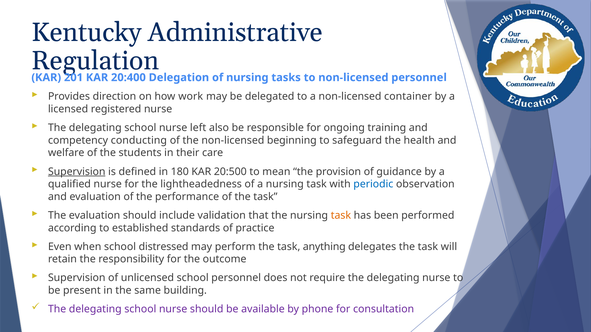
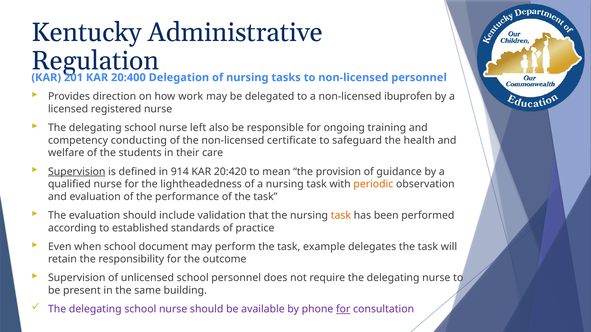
container: container -> ibuprofen
beginning: beginning -> certificate
180: 180 -> 914
20:500: 20:500 -> 20:420
periodic colour: blue -> orange
distressed: distressed -> document
anything: anything -> example
for at (343, 310) underline: none -> present
